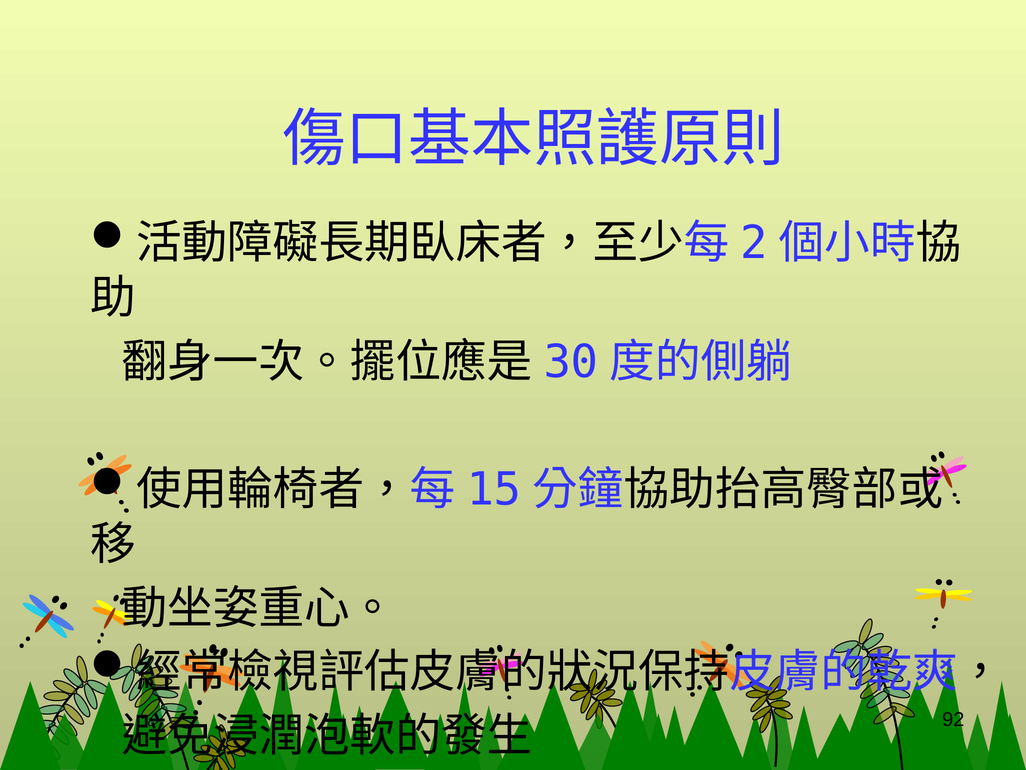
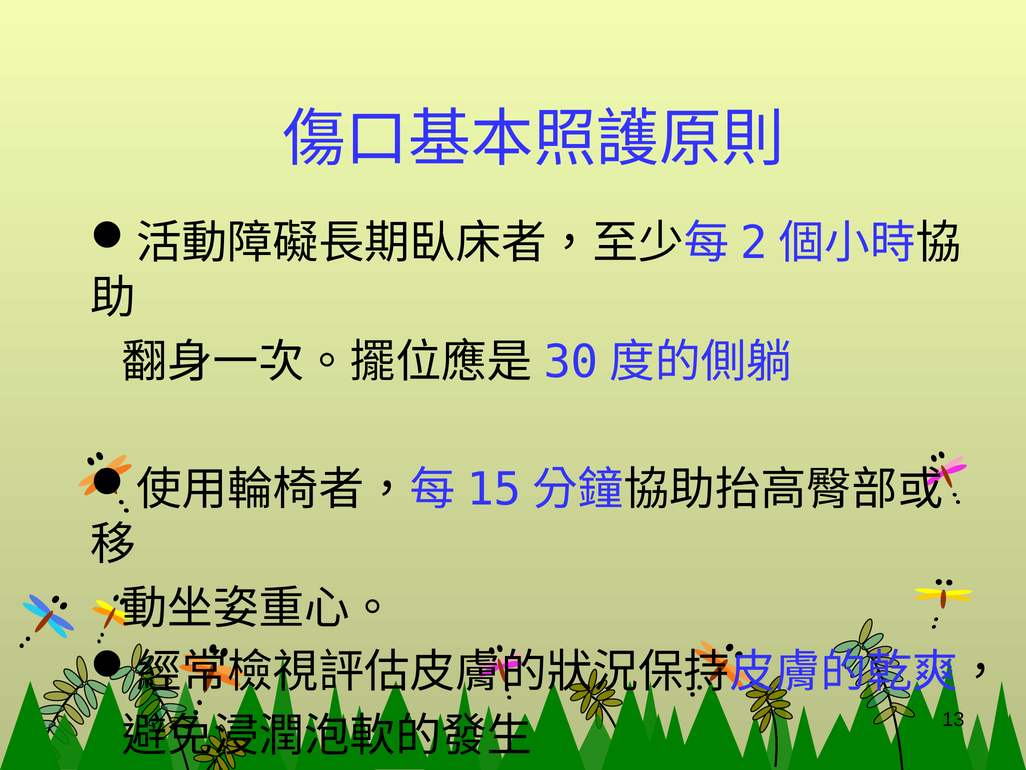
92: 92 -> 13
